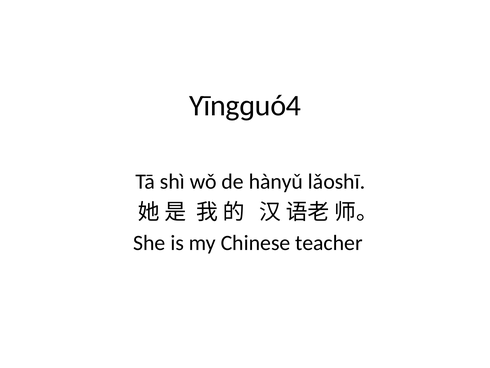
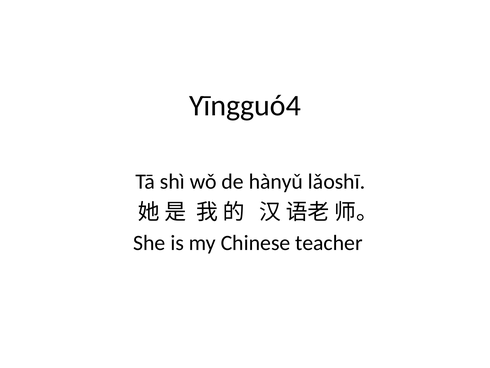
Yīngɡuó4: Yīngɡuó4 -> Yīngguó4
